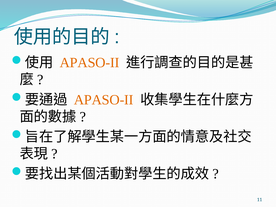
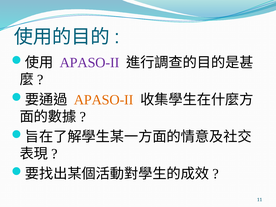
APASO-II at (90, 63) colour: orange -> purple
